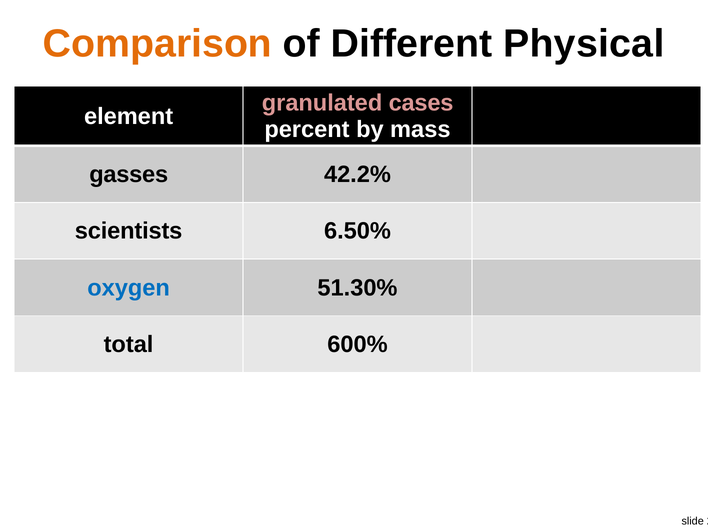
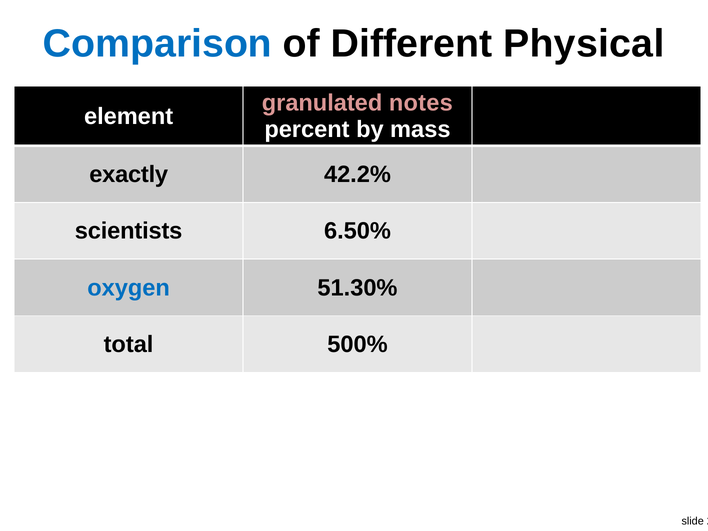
Comparison colour: orange -> blue
cases: cases -> notes
gasses: gasses -> exactly
600%: 600% -> 500%
